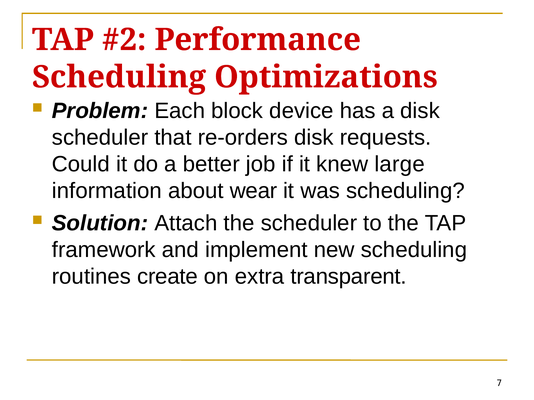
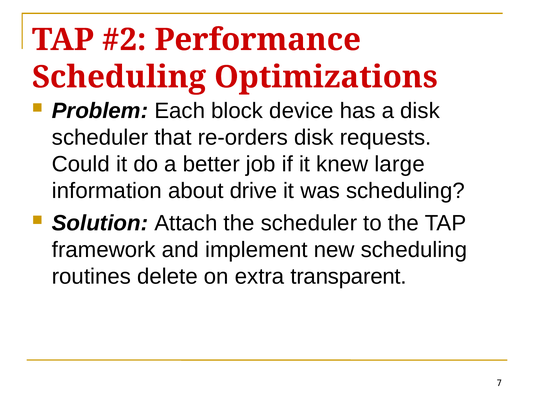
wear: wear -> drive
create: create -> delete
